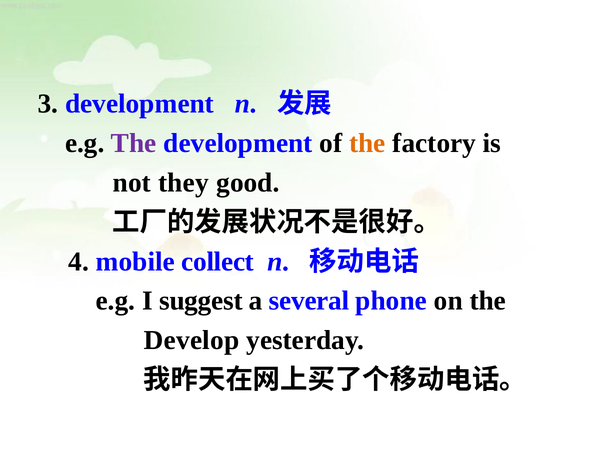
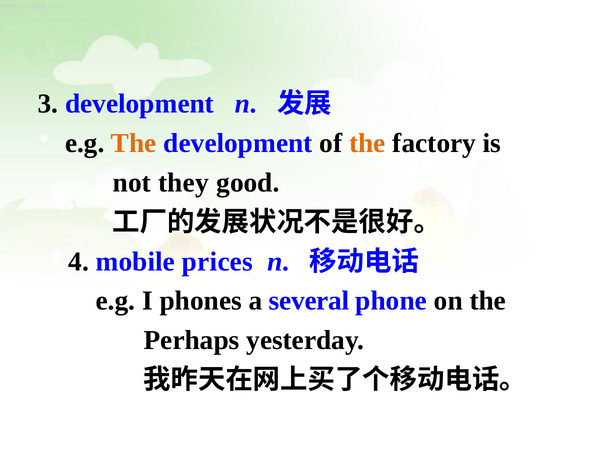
The at (134, 143) colour: purple -> orange
collect: collect -> prices
suggest: suggest -> phones
Develop: Develop -> Perhaps
